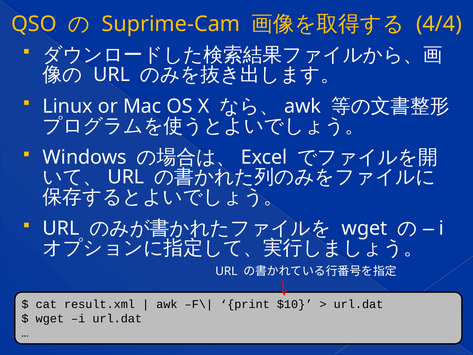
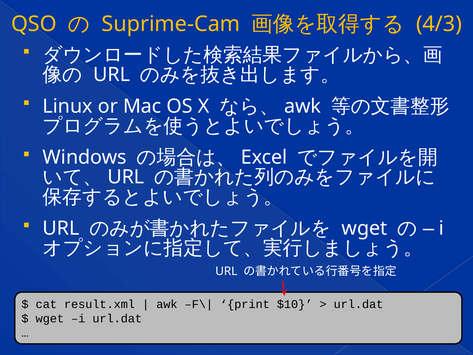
4/4: 4/4 -> 4/3
